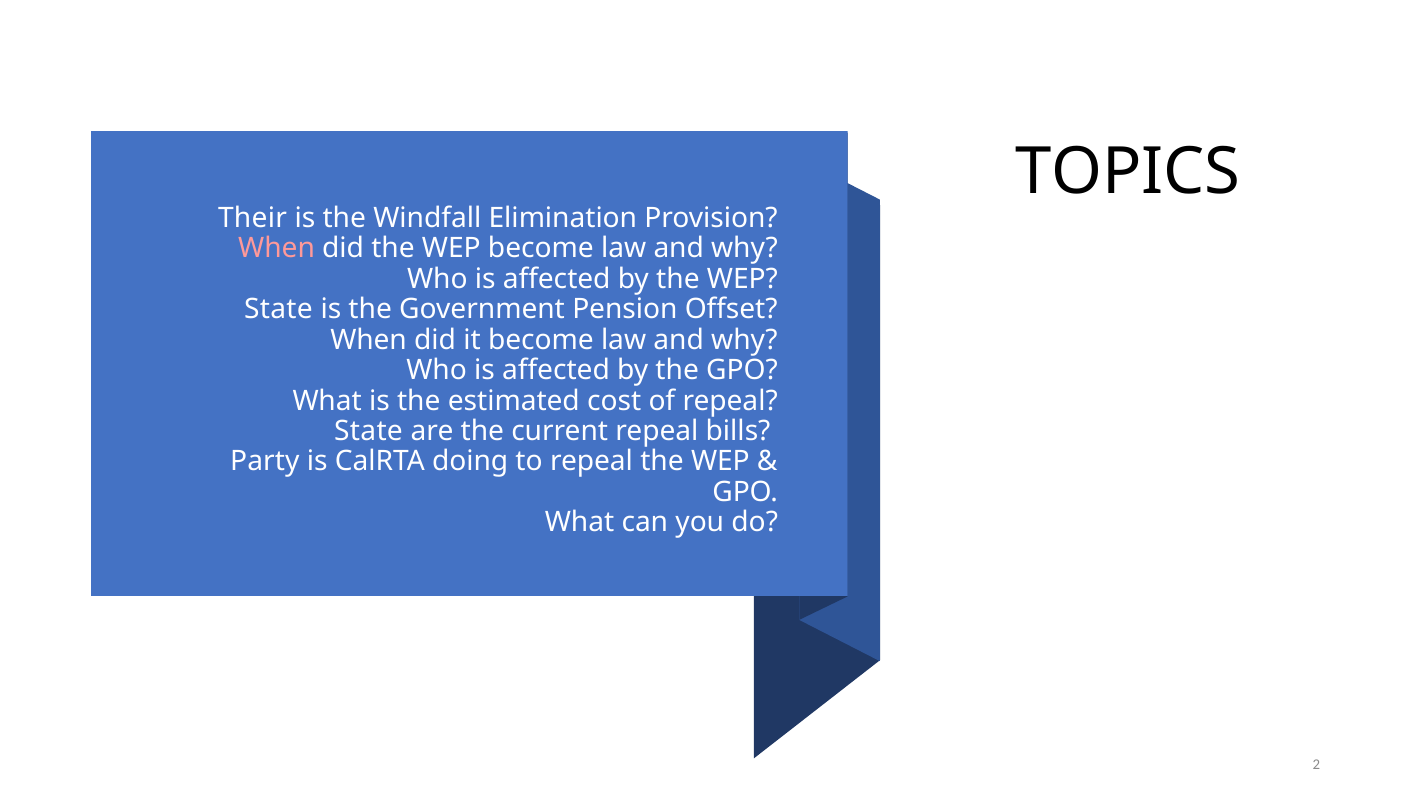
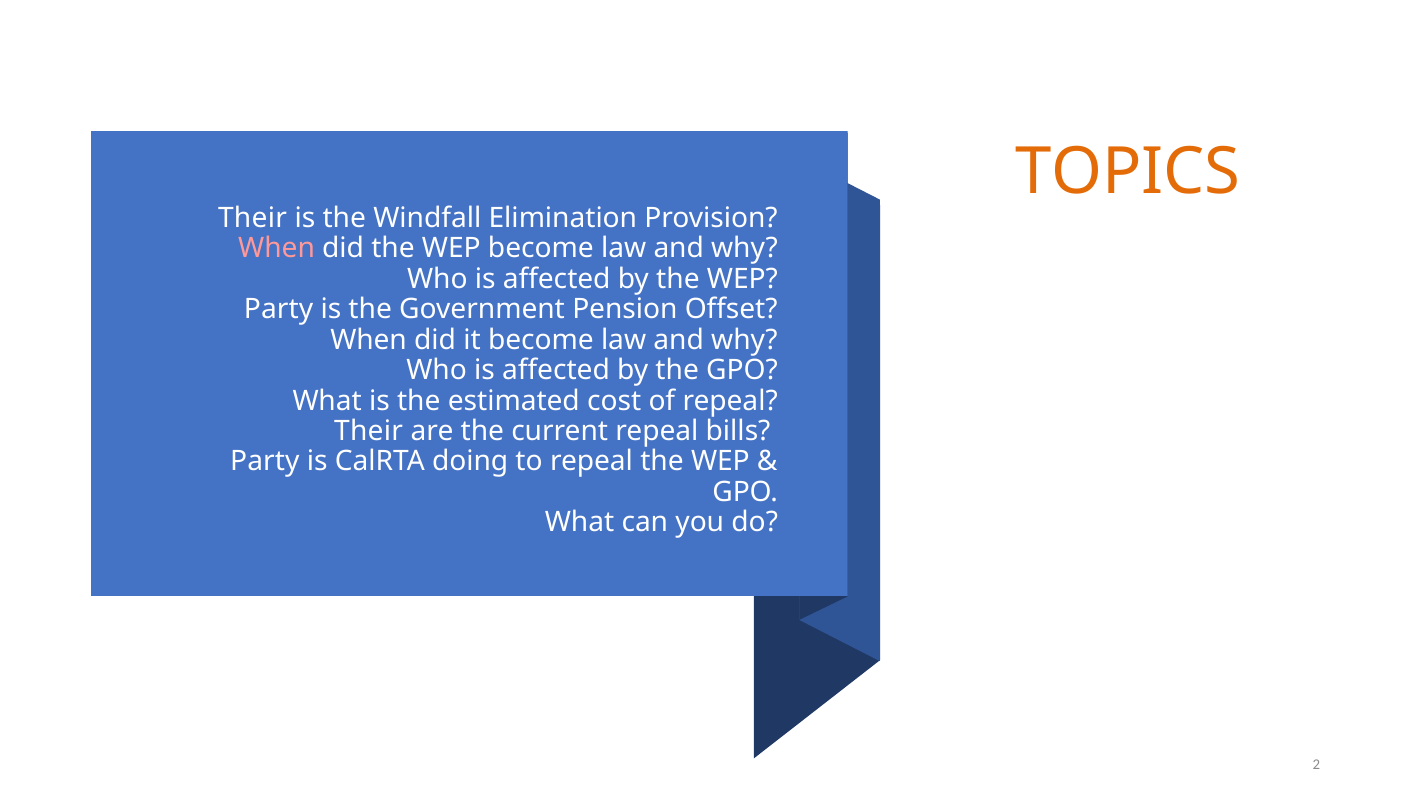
TOPICS at (1128, 172) colour: black -> orange
State at (278, 309): State -> Party
State at (369, 431): State -> Their
